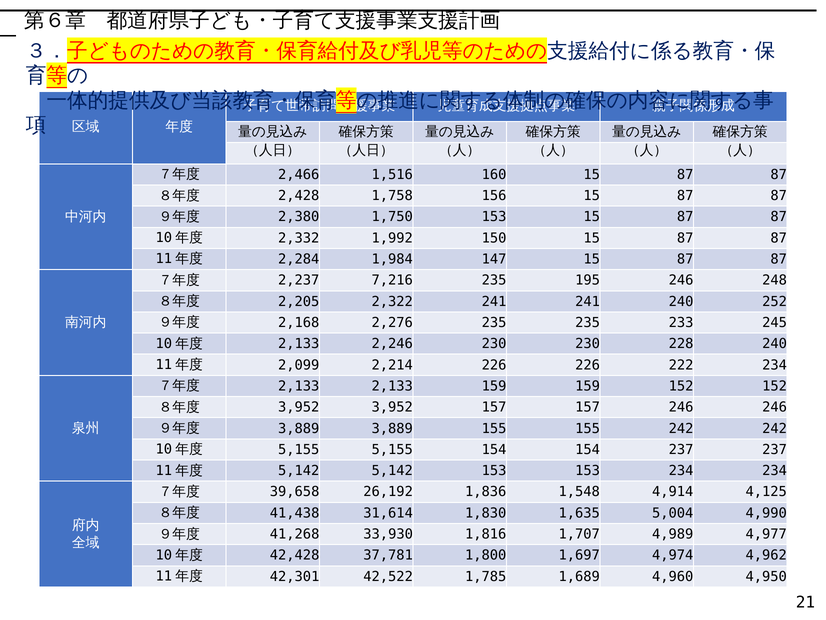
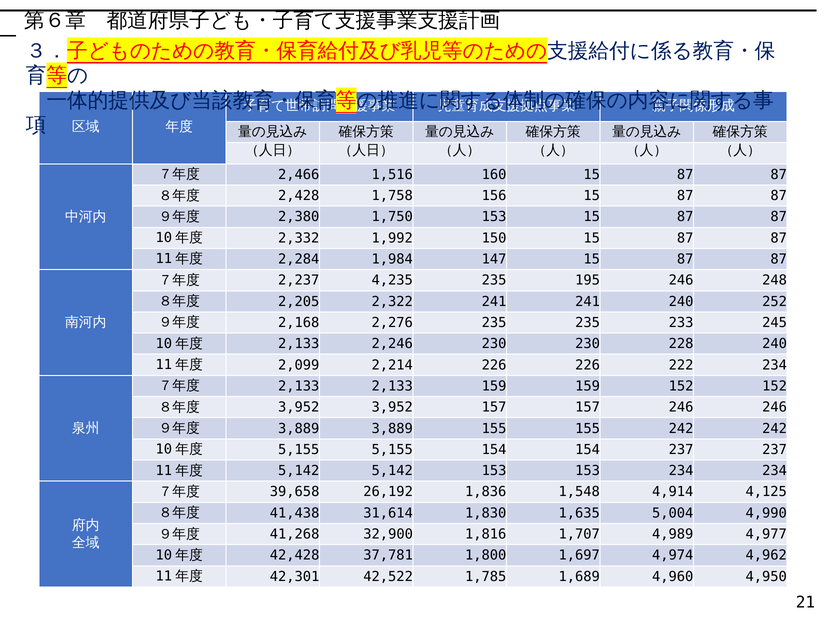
7,216: 7,216 -> 4,235
33,930: 33,930 -> 32,900
